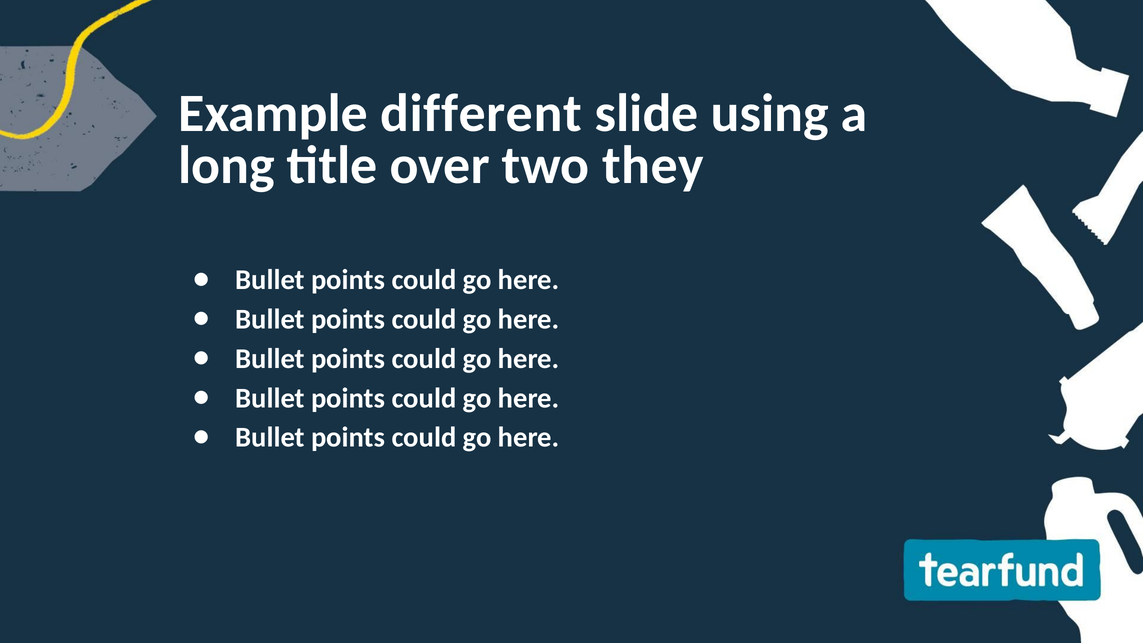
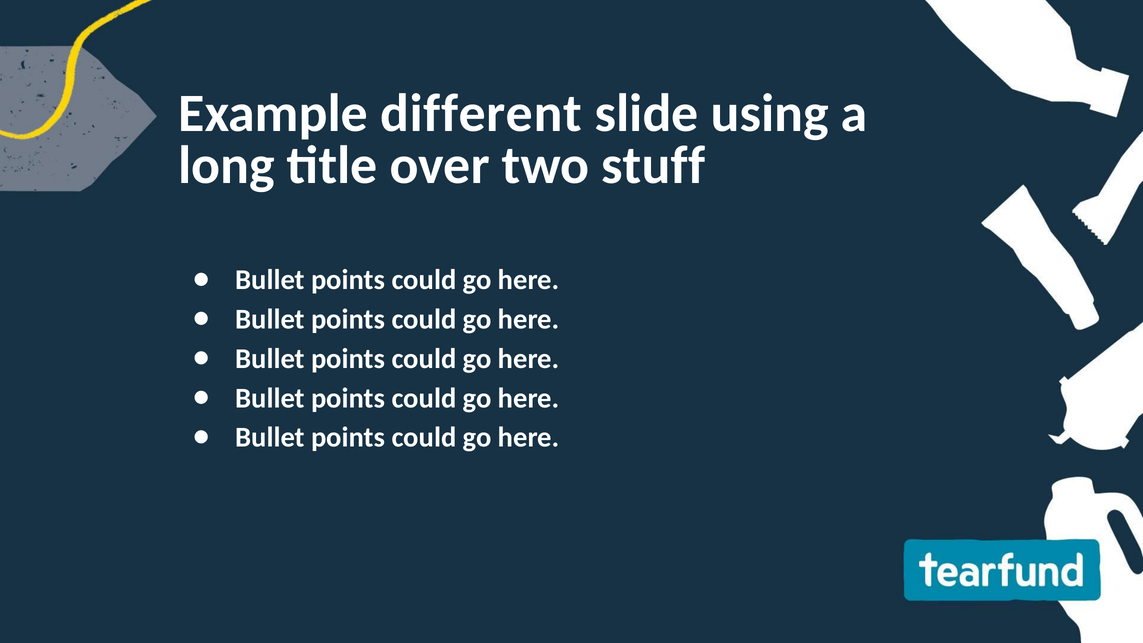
they: they -> stuff
